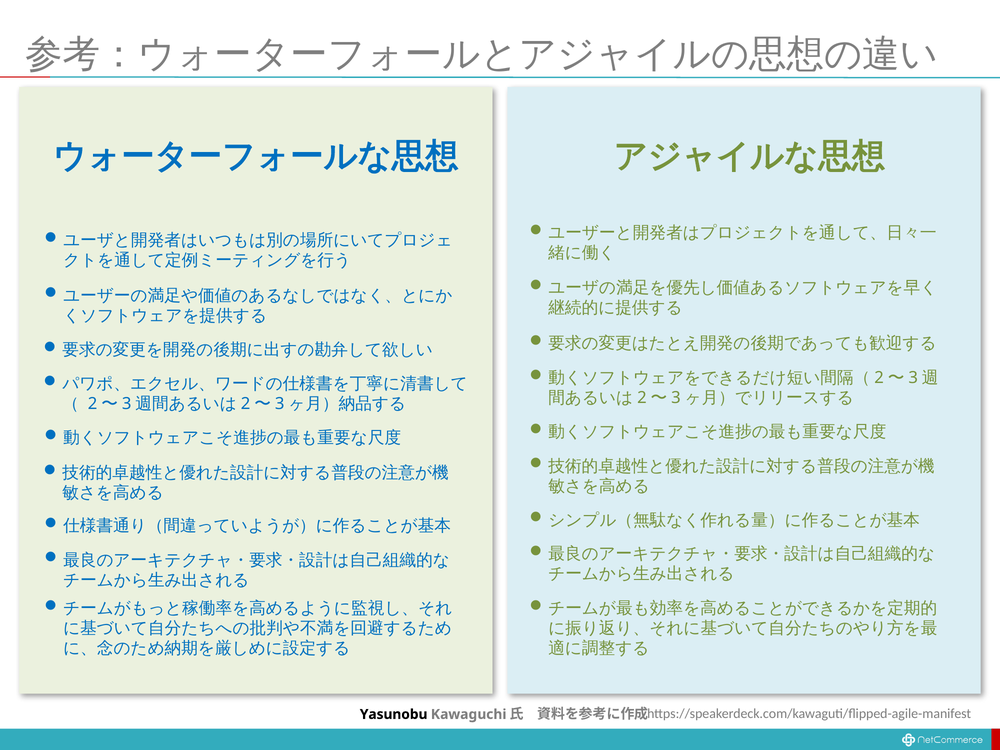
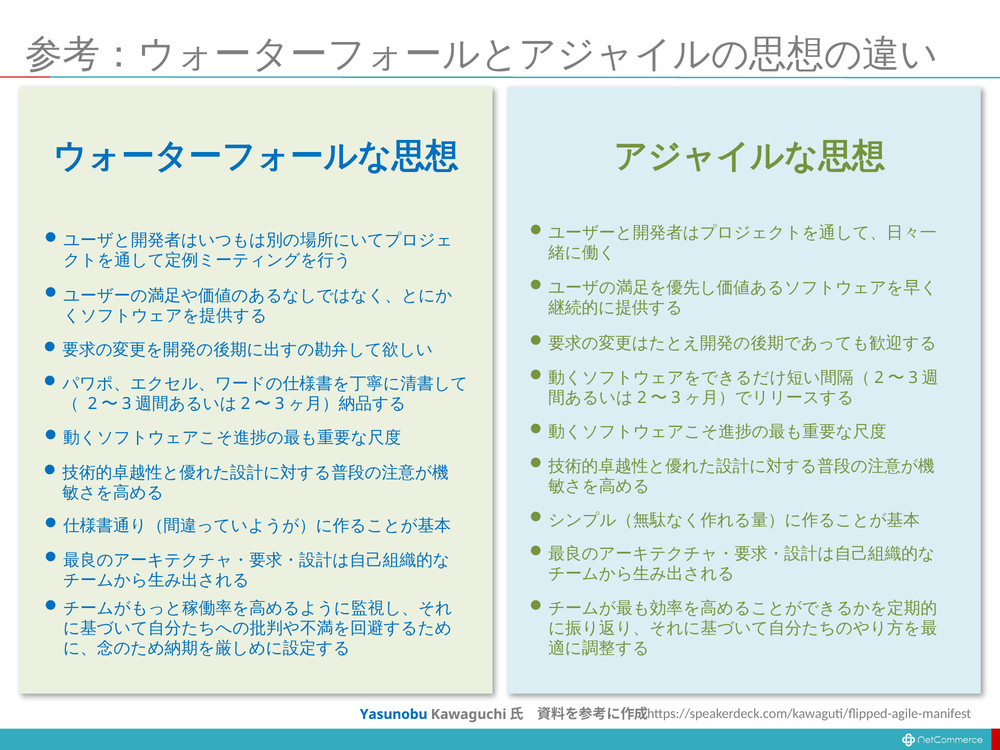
Yasunobu colour: black -> blue
